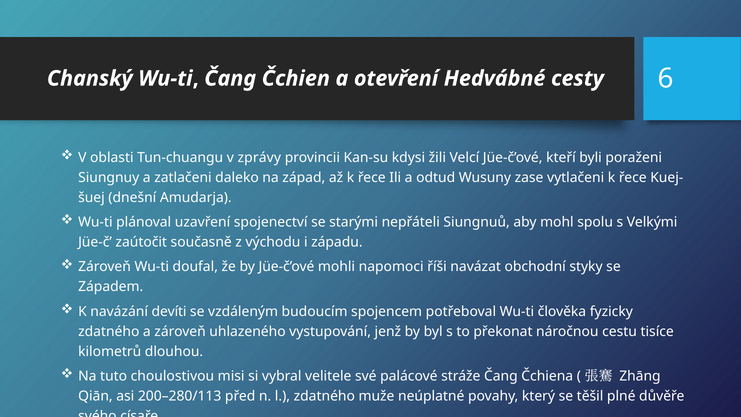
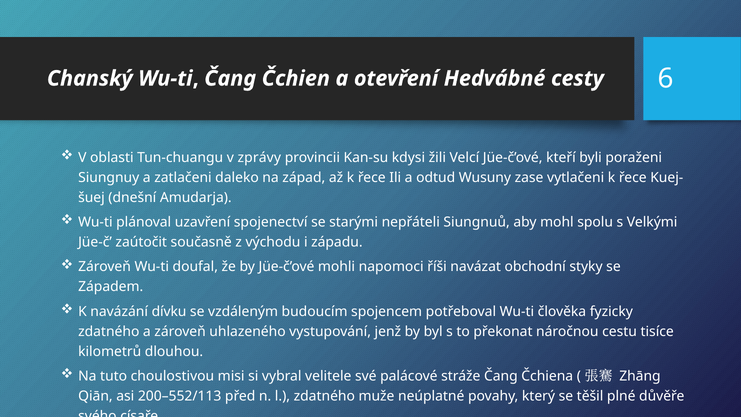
devíti: devíti -> dívku
200–280/113: 200–280/113 -> 200–552/113
